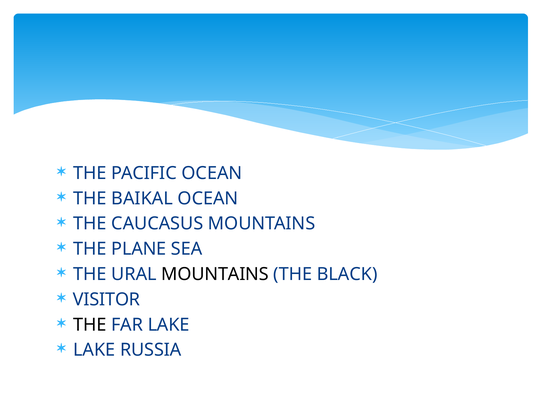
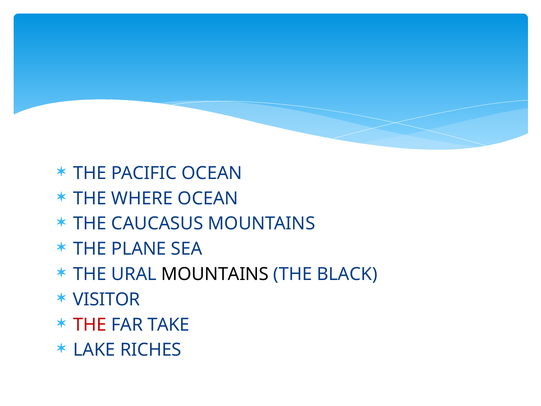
BAIKAL: BAIKAL -> WHERE
THE at (90, 325) colour: black -> red
FAR LAKE: LAKE -> TAKE
RUSSIA: RUSSIA -> RICHES
